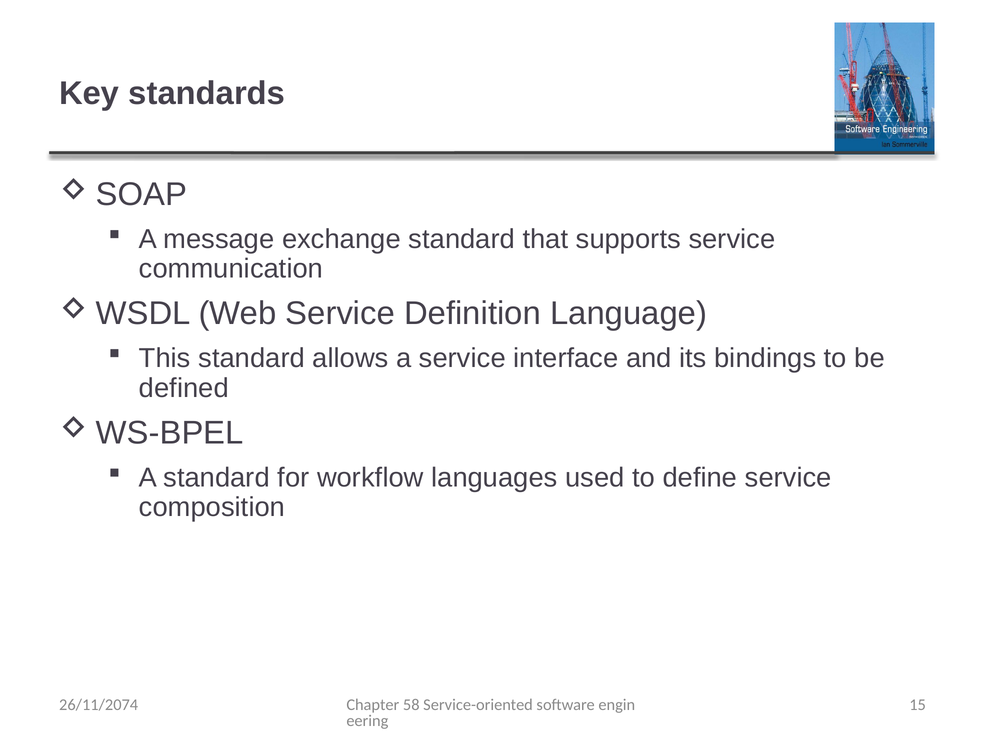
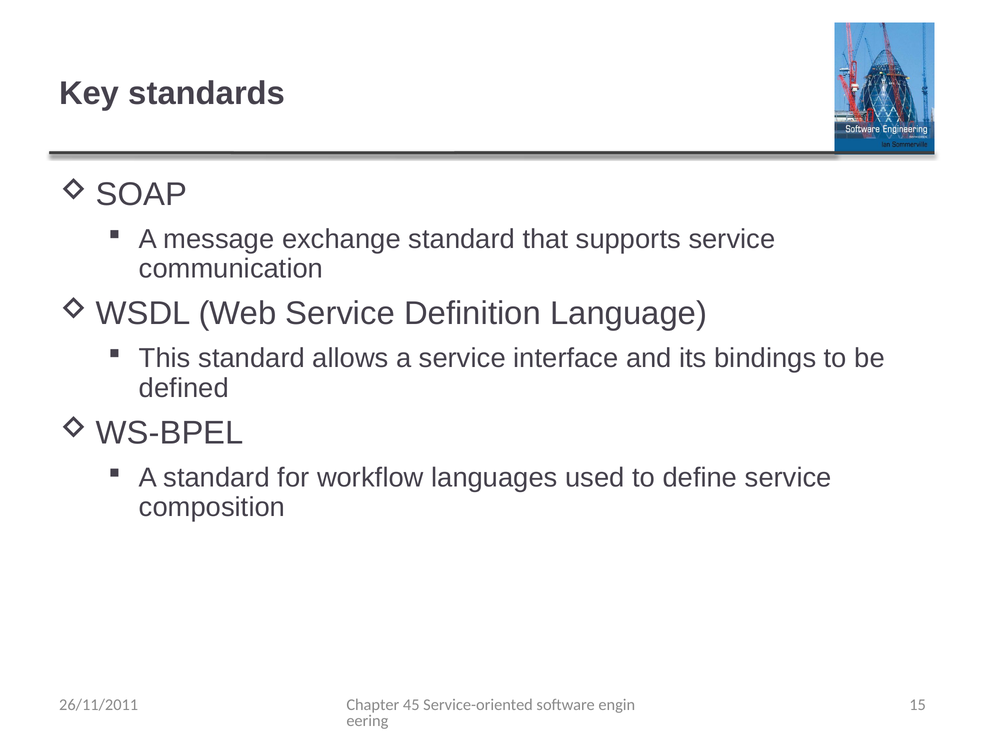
58: 58 -> 45
26/11/2074: 26/11/2074 -> 26/11/2011
